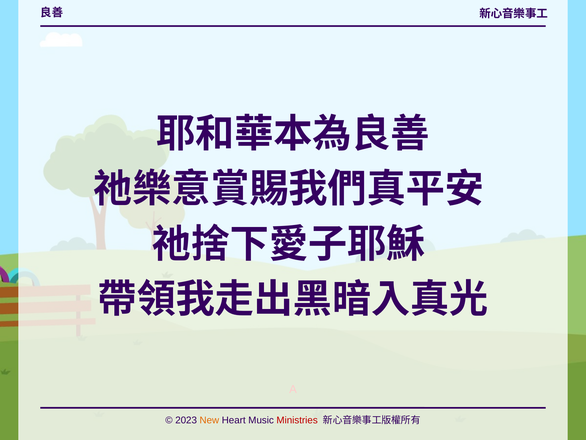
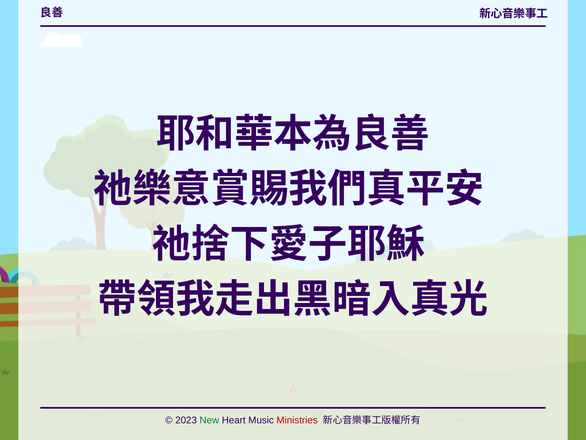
New colour: orange -> green
